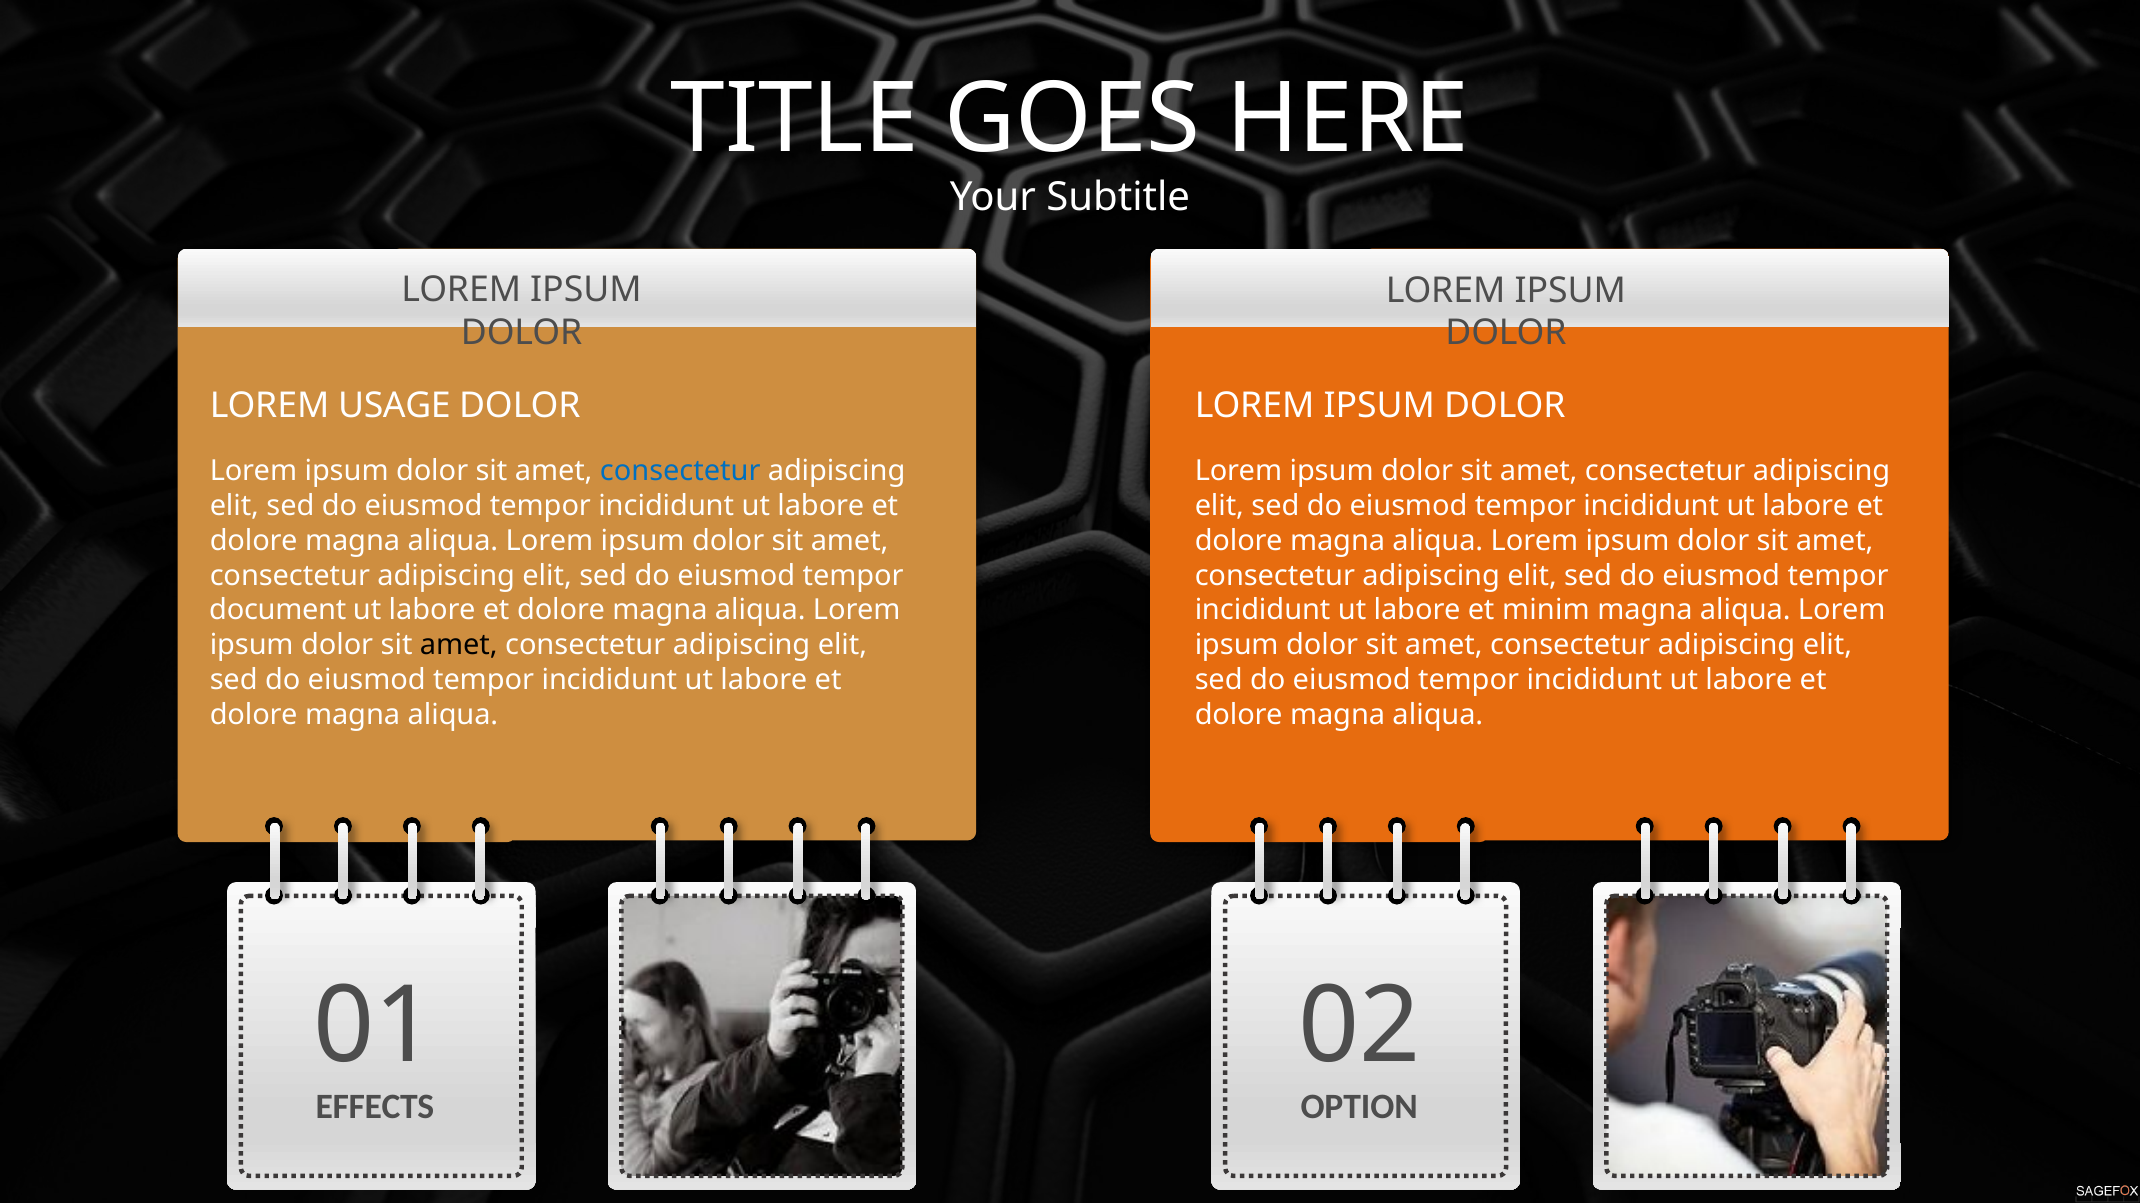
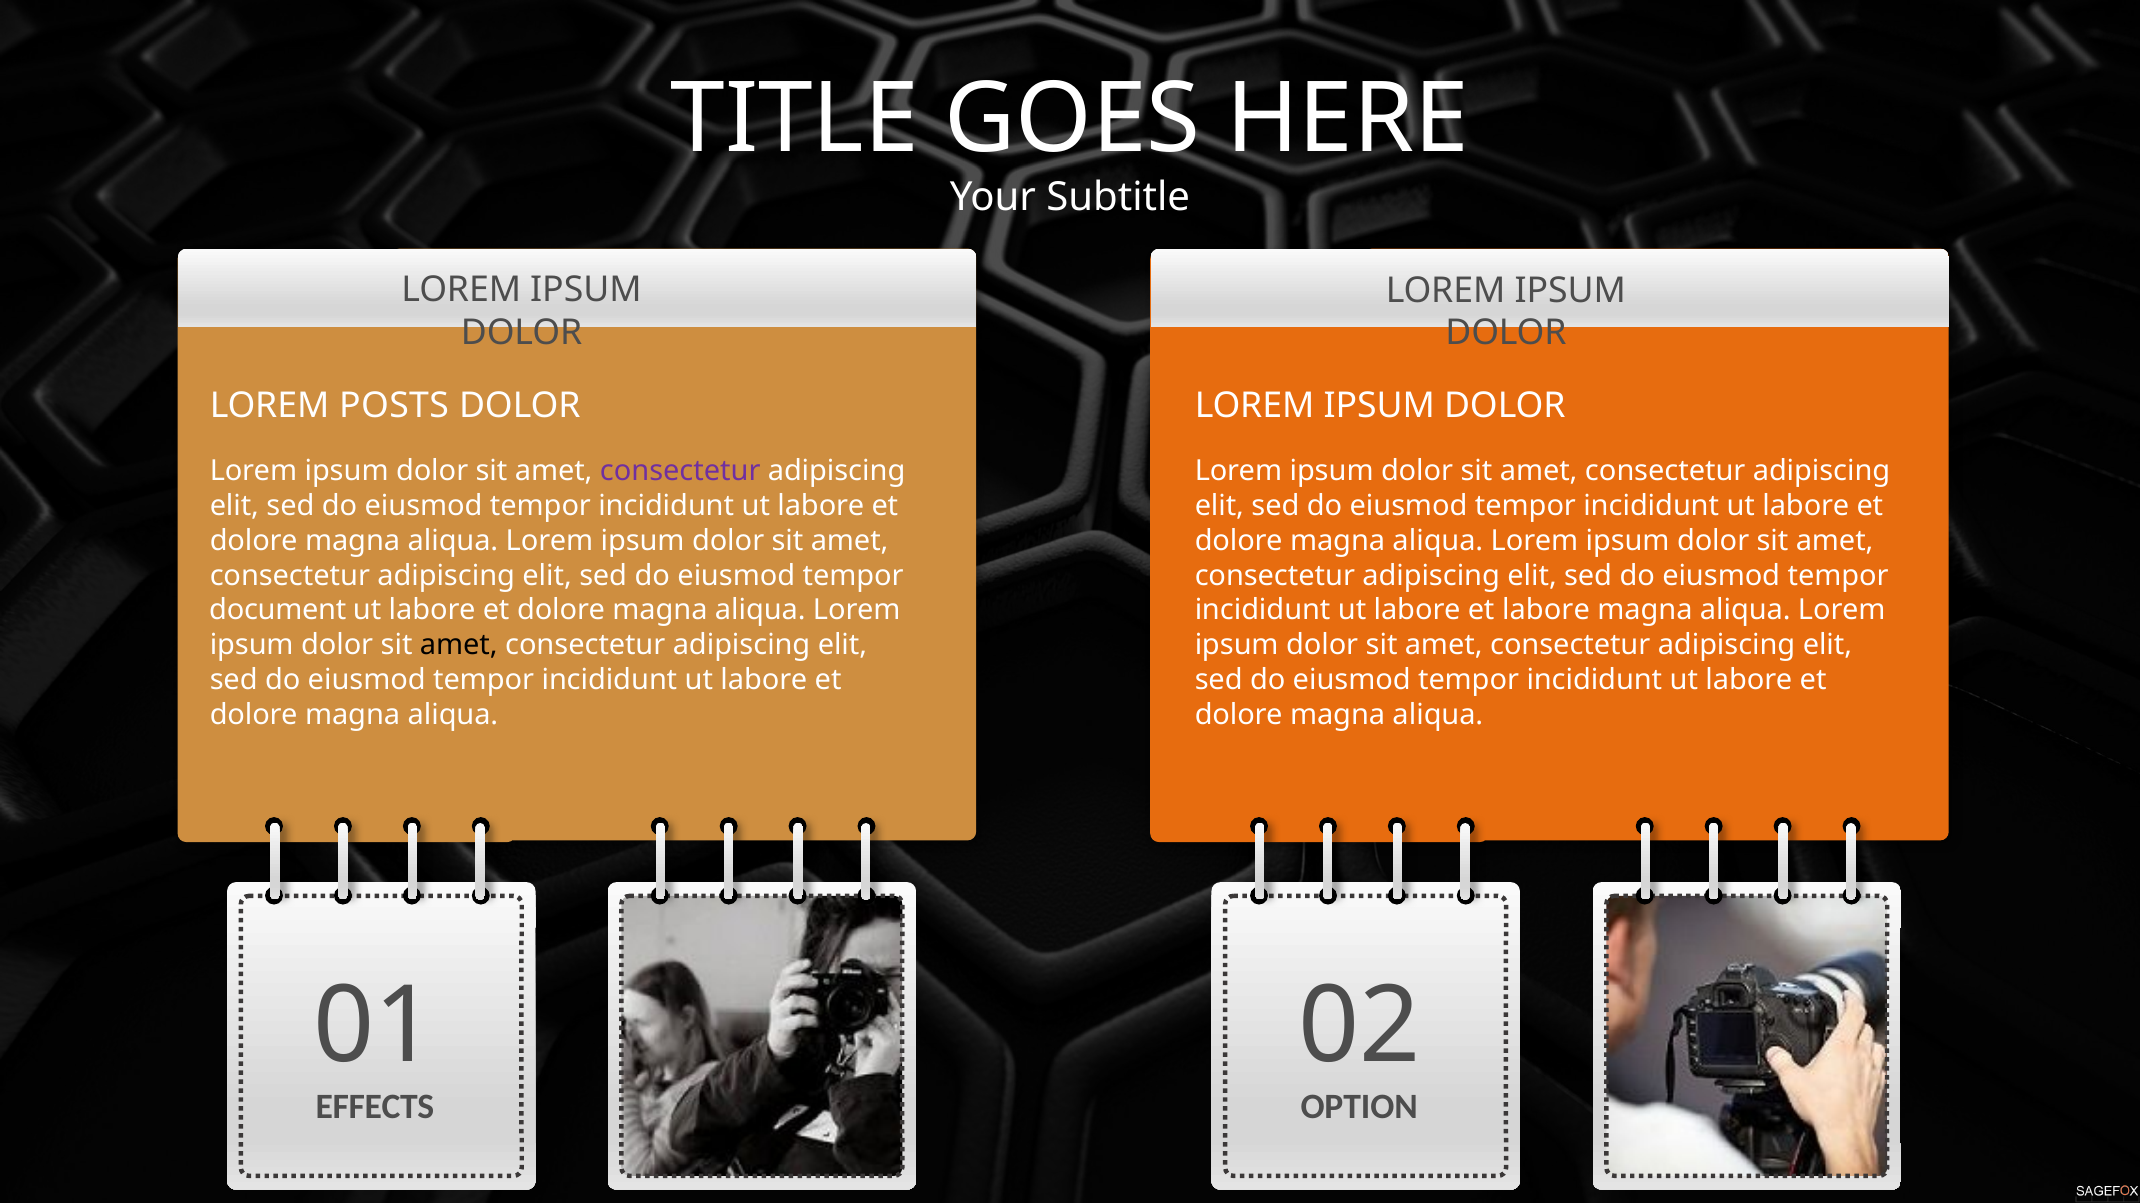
USAGE: USAGE -> POSTS
consectetur at (680, 471) colour: blue -> purple
et minim: minim -> labore
